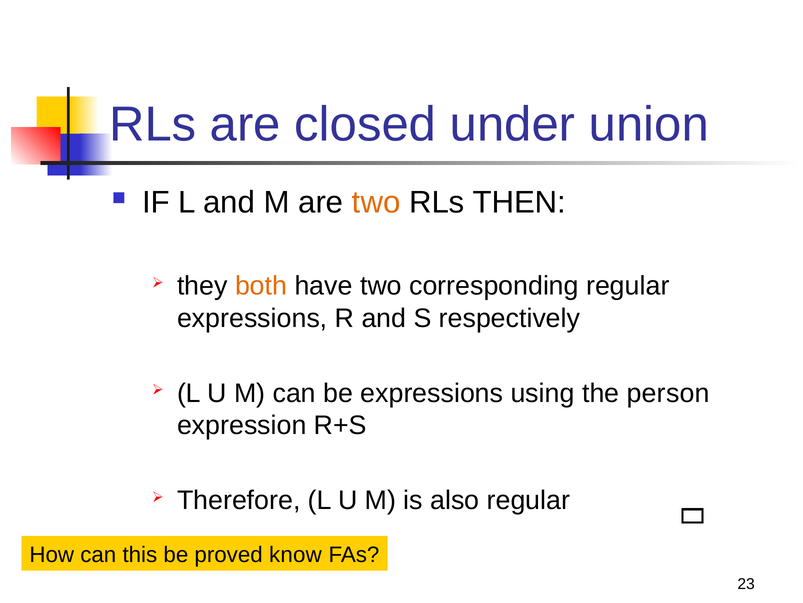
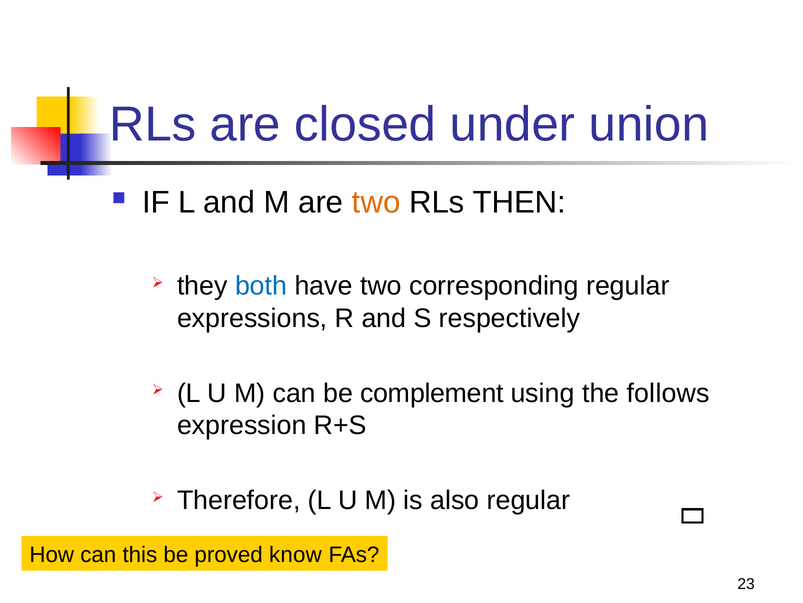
both colour: orange -> blue
be expressions: expressions -> complement
person: person -> follows
